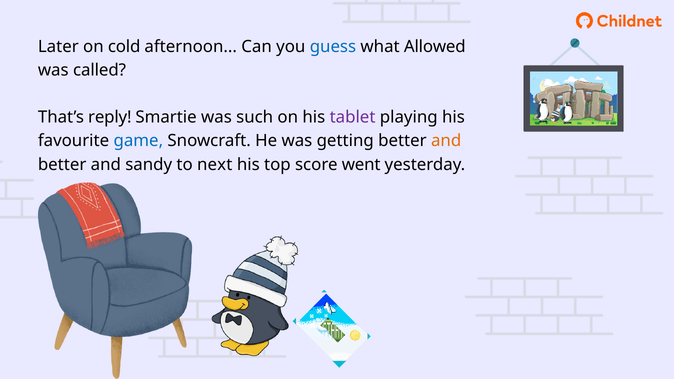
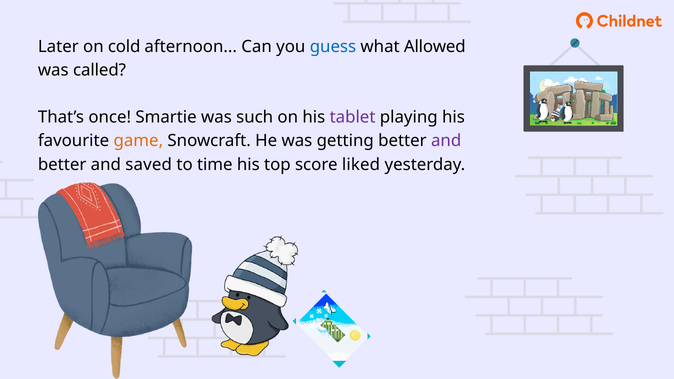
reply: reply -> once
game colour: blue -> orange
and at (446, 141) colour: orange -> purple
sandy: sandy -> saved
next: next -> time
went: went -> liked
